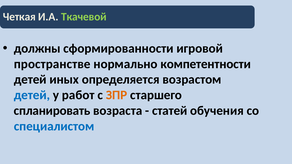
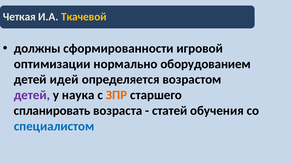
Ткачевой colour: light green -> yellow
пространстве: пространстве -> оптимизации
компетентности: компетентности -> оборудованием
иных: иных -> идей
детей at (32, 95) colour: blue -> purple
работ: работ -> наука
